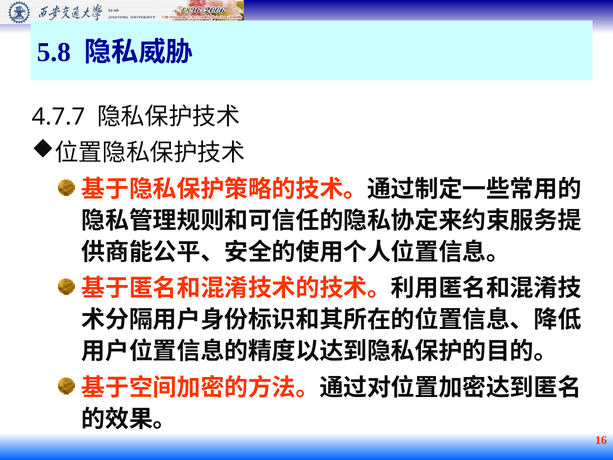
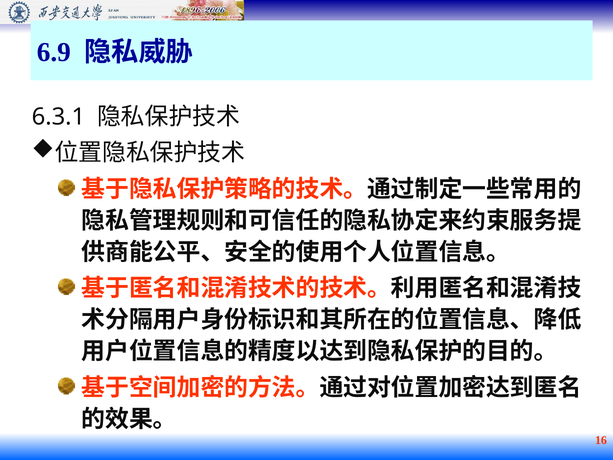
5.8: 5.8 -> 6.9
4.7.7: 4.7.7 -> 6.3.1
